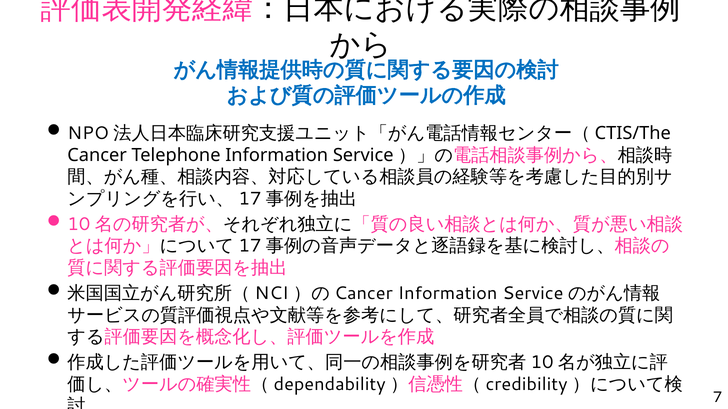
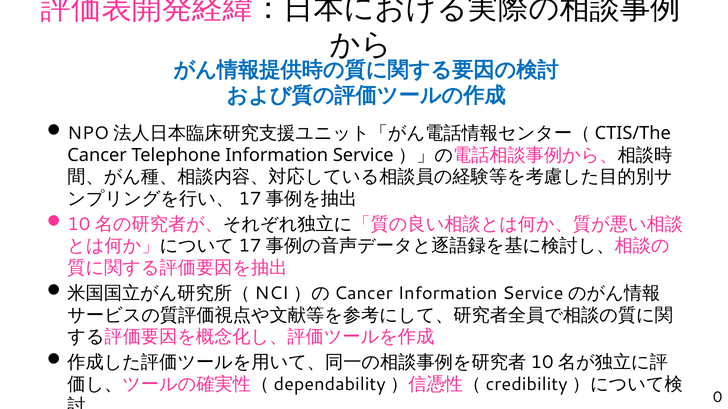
7: 7 -> 0
